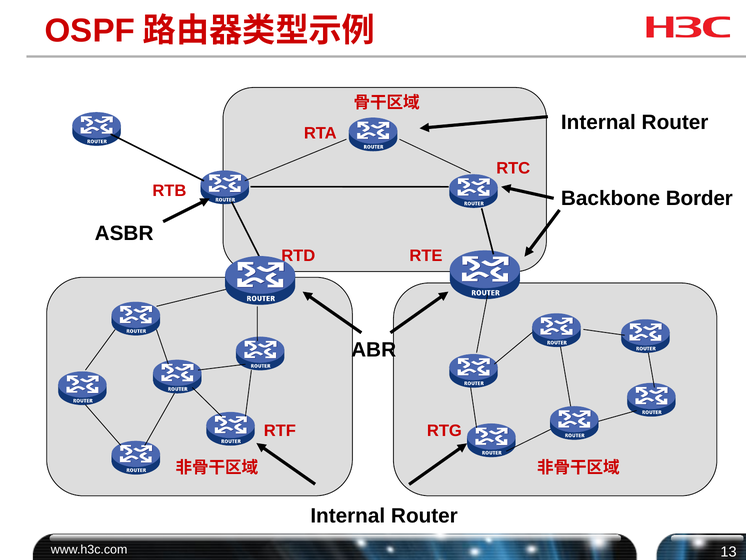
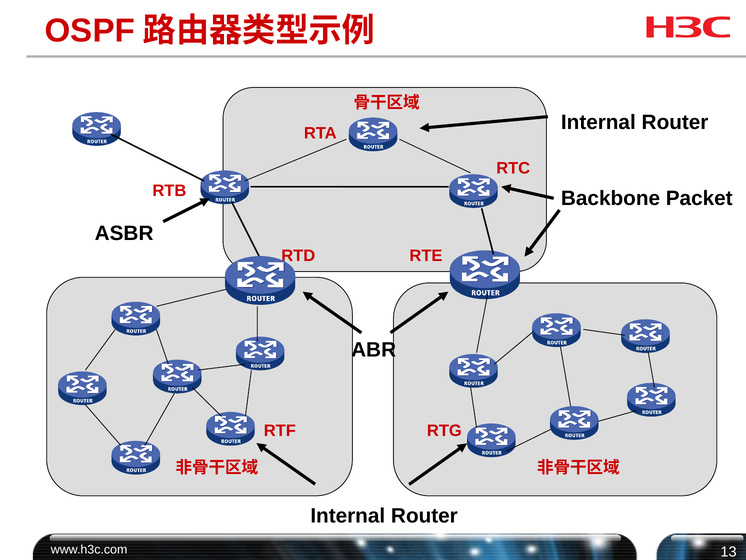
Border: Border -> Packet
